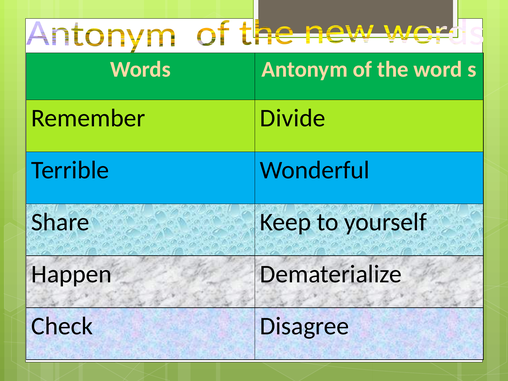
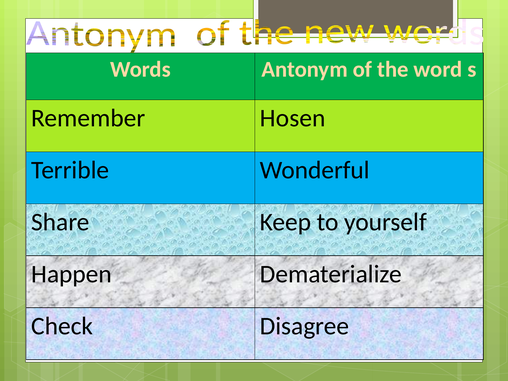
Divide: Divide -> Hosen
